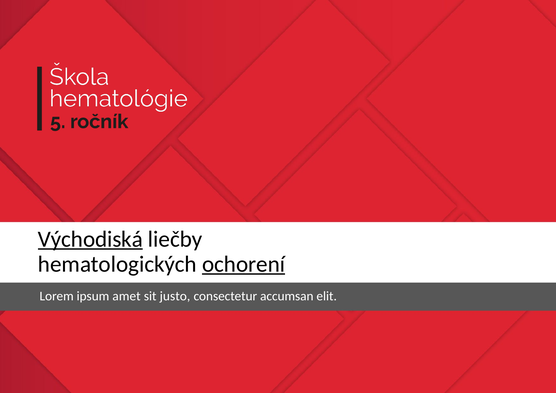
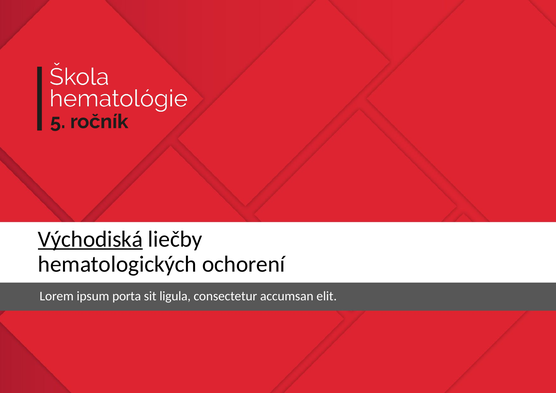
ochorení underline: present -> none
amet: amet -> porta
justo: justo -> ligula
